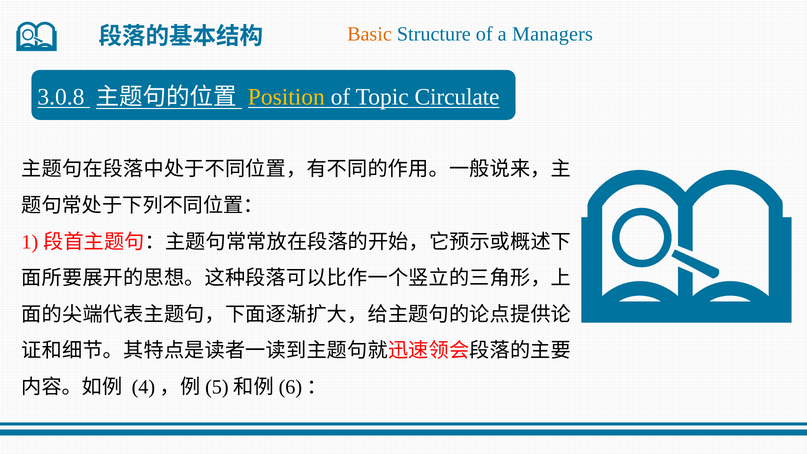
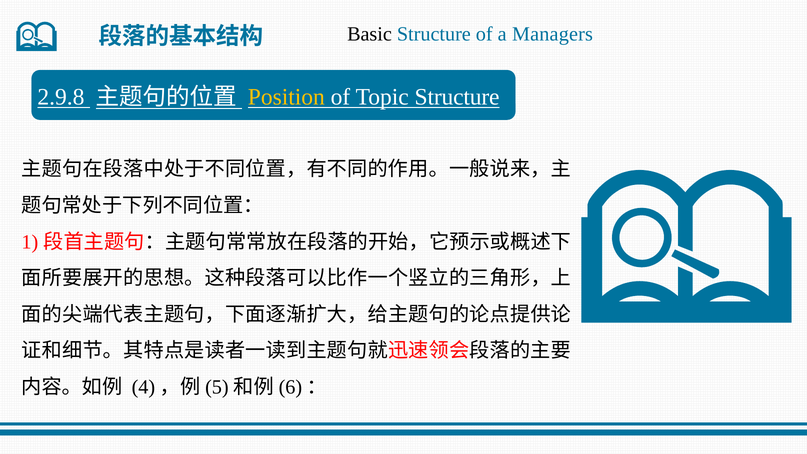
Basic colour: orange -> black
3.0.8: 3.0.8 -> 2.9.8
Topic Circulate: Circulate -> Structure
